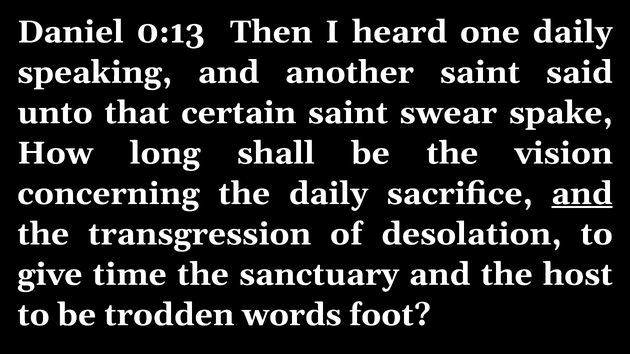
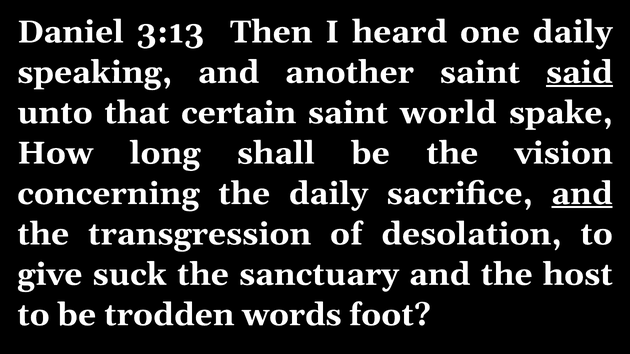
0:13: 0:13 -> 3:13
said underline: none -> present
swear: swear -> world
time: time -> suck
